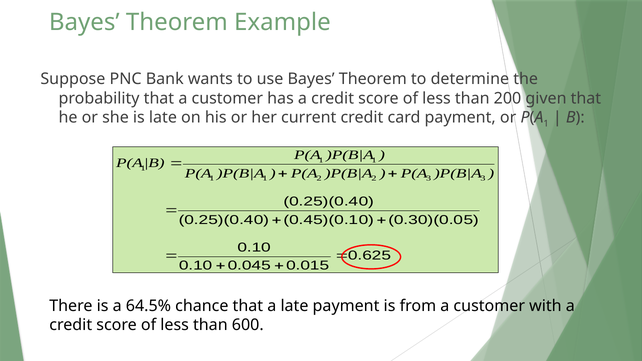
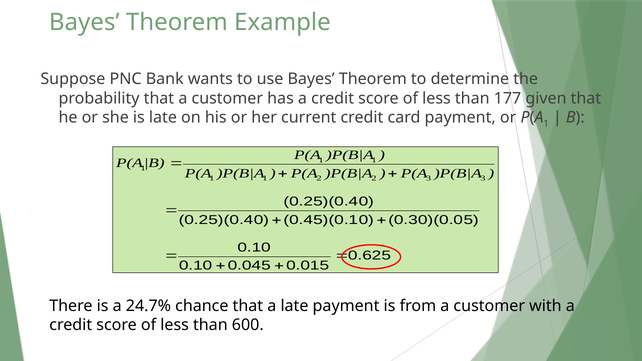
200: 200 -> 177
64.5%: 64.5% -> 24.7%
